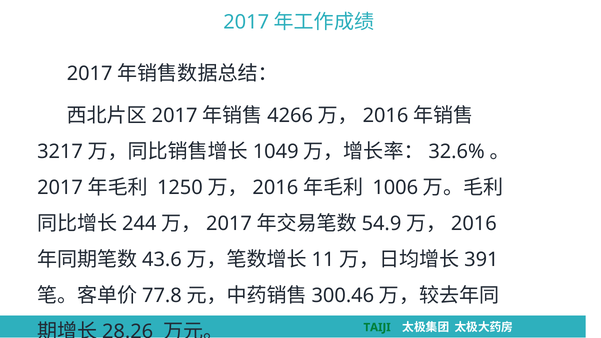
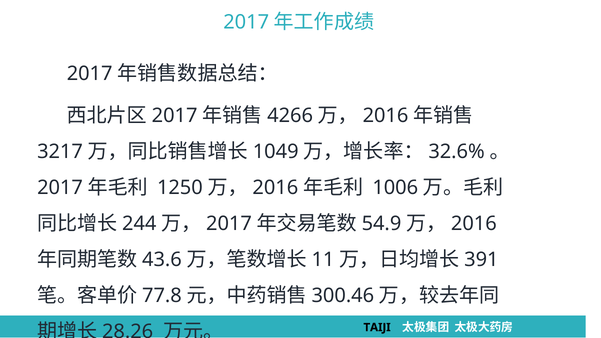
TAIJI colour: green -> black
